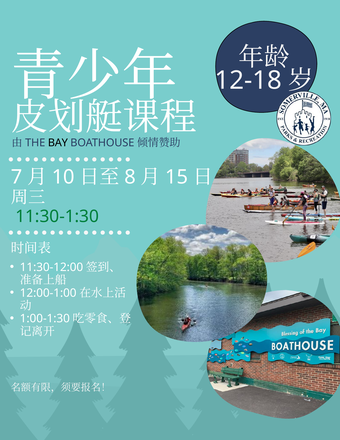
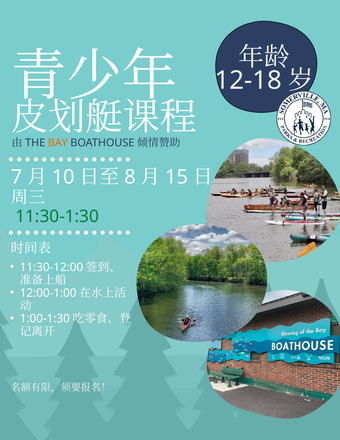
BAY colour: black -> orange
